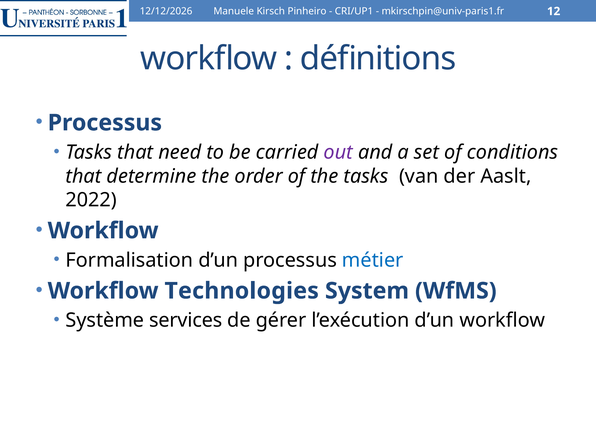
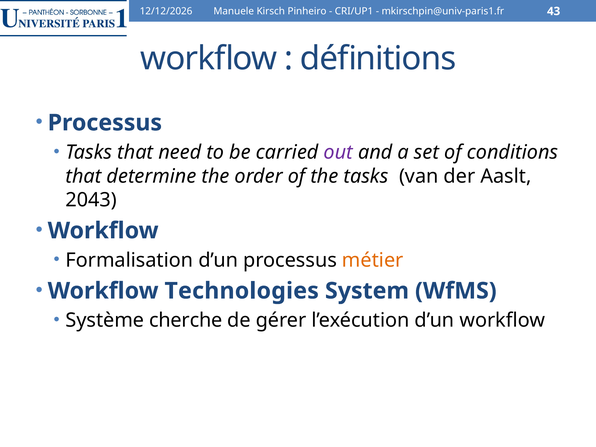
12: 12 -> 43
2022: 2022 -> 2043
métier colour: blue -> orange
services: services -> cherche
